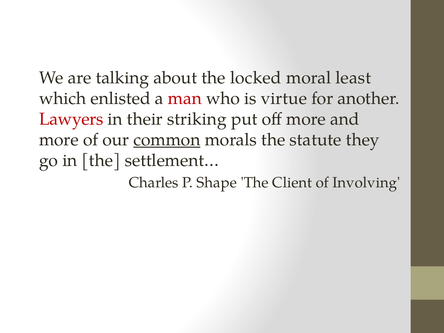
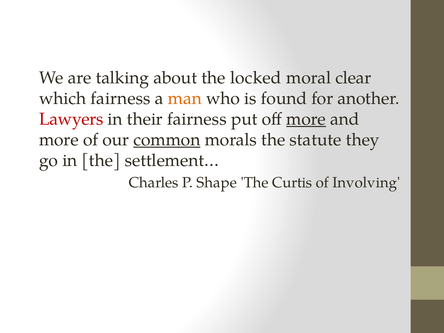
least: least -> clear
which enlisted: enlisted -> fairness
man colour: red -> orange
virtue: virtue -> found
their striking: striking -> fairness
more at (306, 119) underline: none -> present
Client: Client -> Curtis
